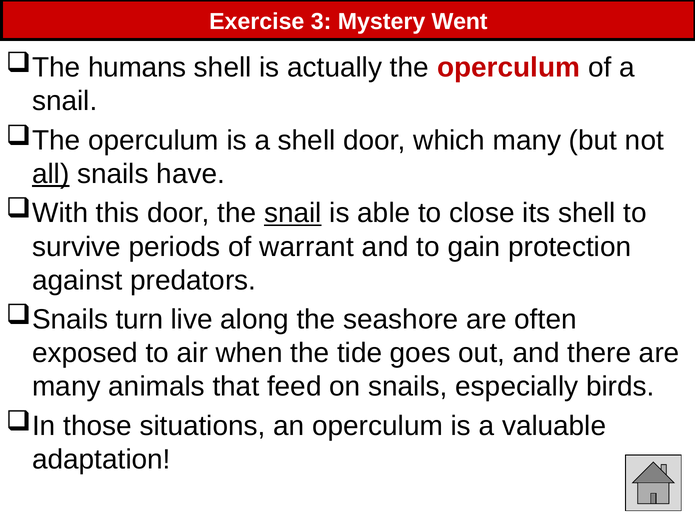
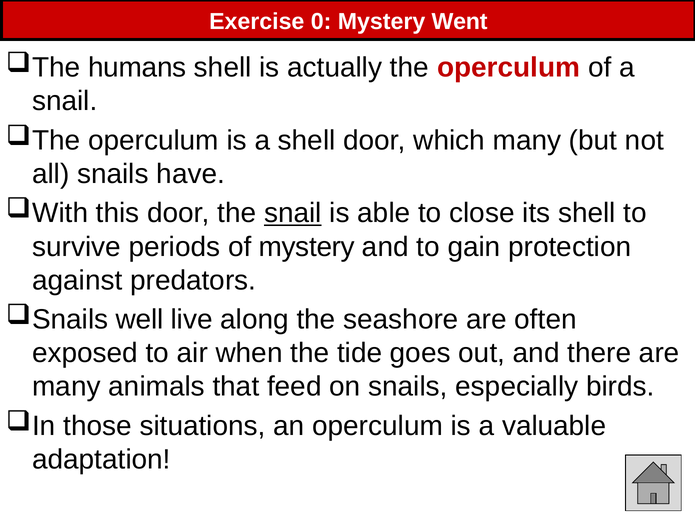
3: 3 -> 0
all underline: present -> none
of warrant: warrant -> mystery
turn: turn -> well
